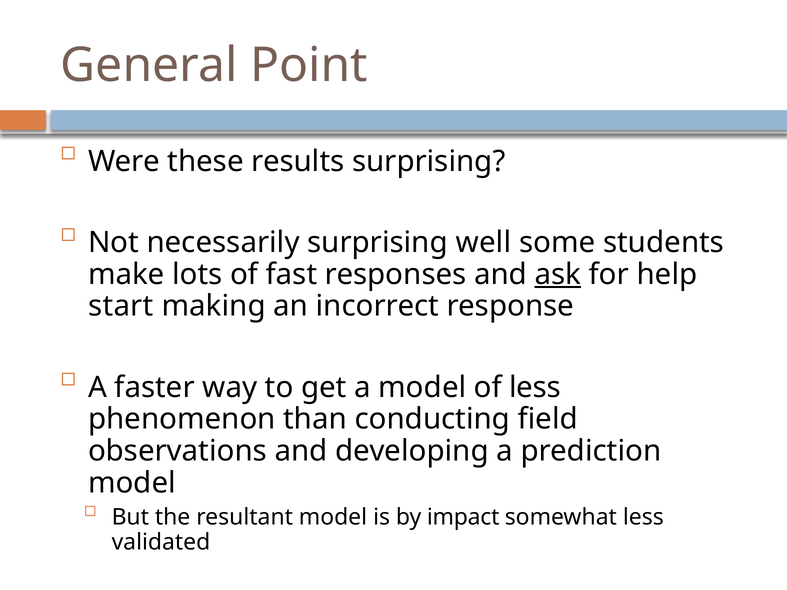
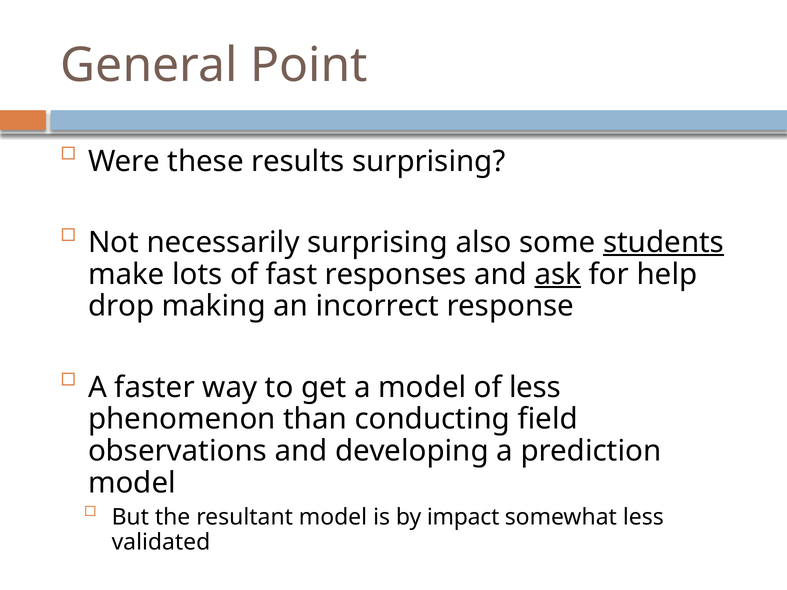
well: well -> also
students underline: none -> present
start: start -> drop
